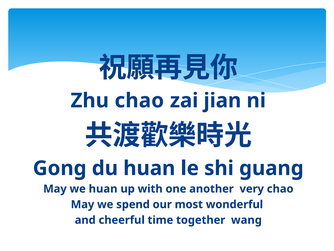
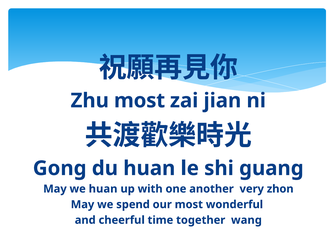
Zhu chao: chao -> most
very chao: chao -> zhon
